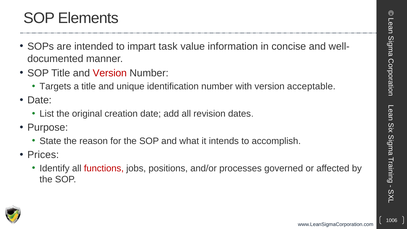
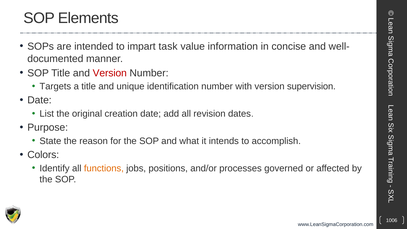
acceptable: acceptable -> supervision
Prices: Prices -> Colors
functions colour: red -> orange
